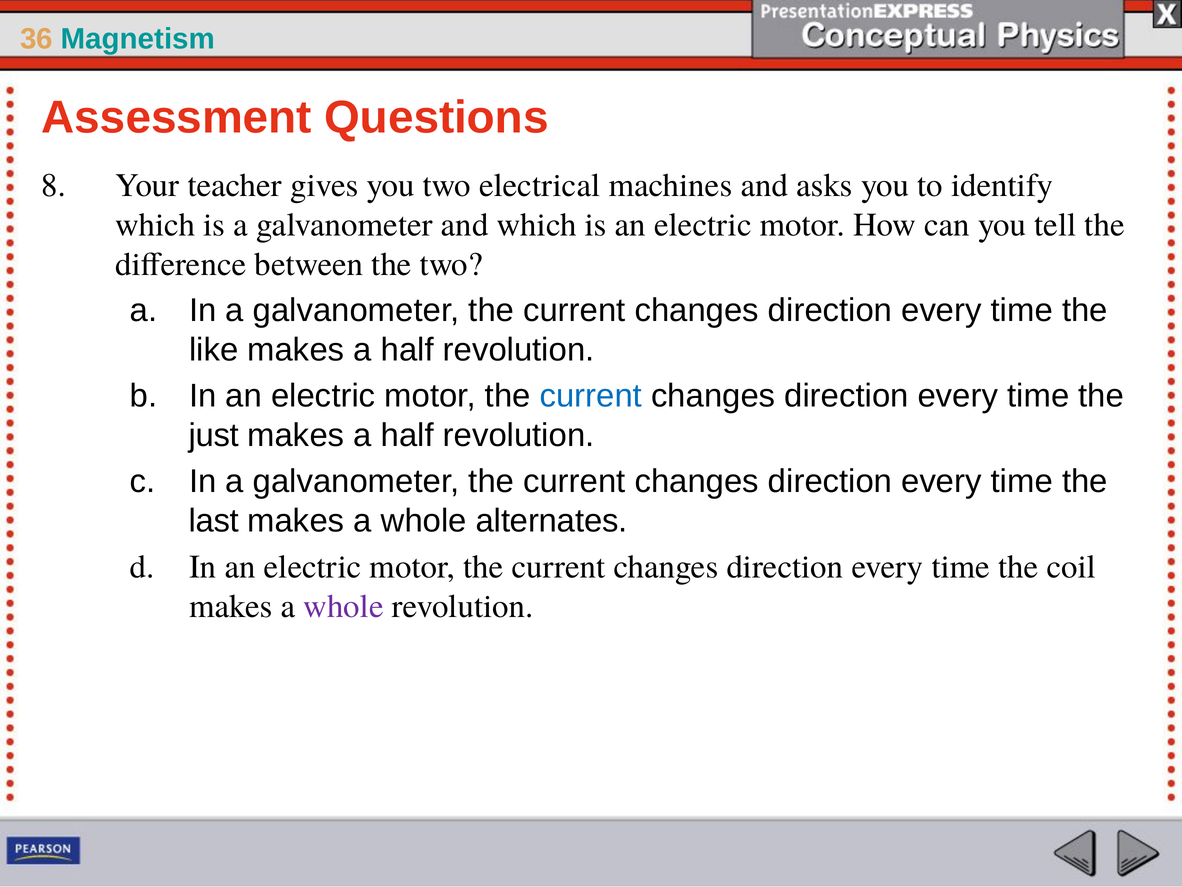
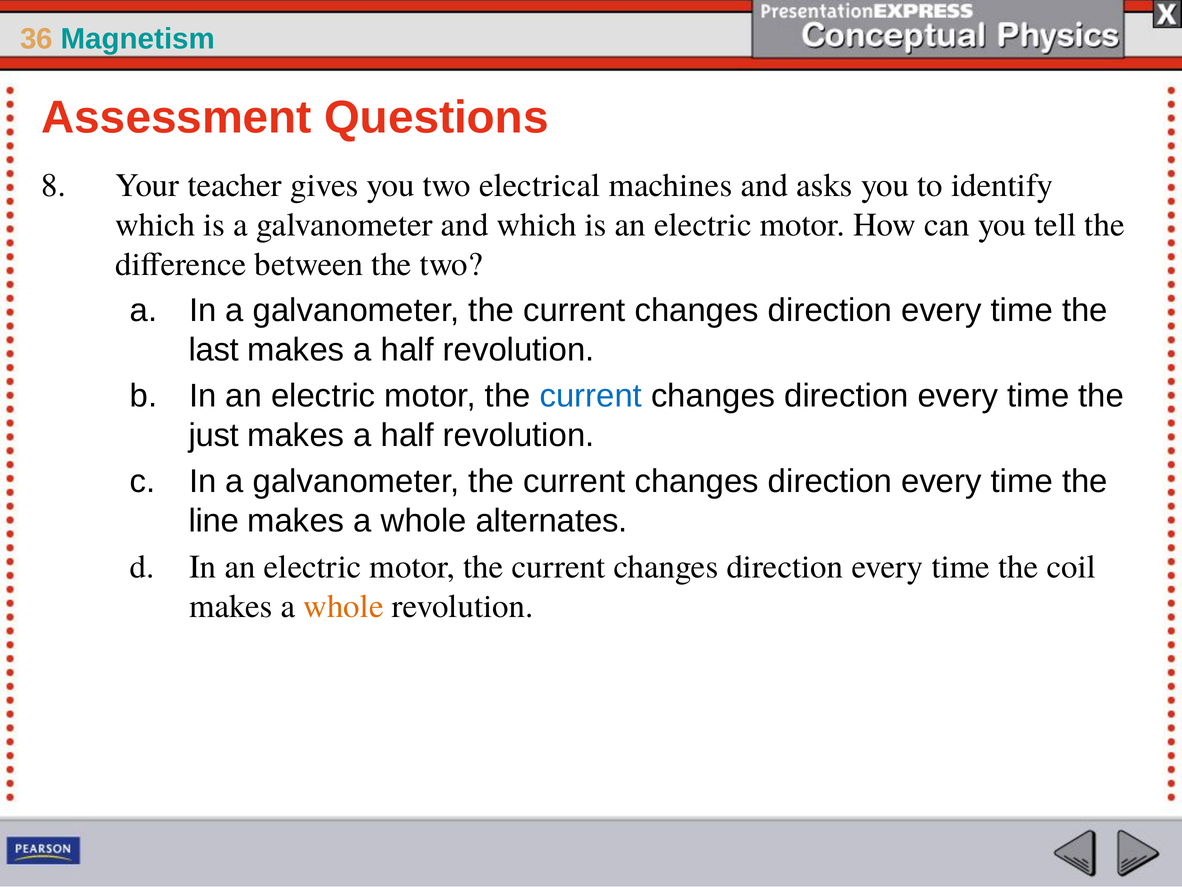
like: like -> last
last: last -> line
whole at (343, 606) colour: purple -> orange
